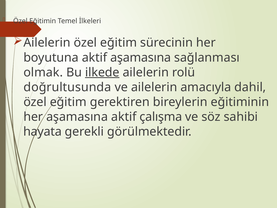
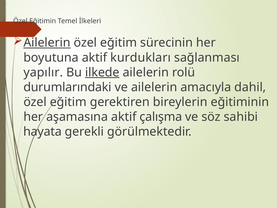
Ailelerin at (47, 43) underline: none -> present
aktif aşamasına: aşamasına -> kurdukları
olmak: olmak -> yapılır
doğrultusunda: doğrultusunda -> durumlarındaki
